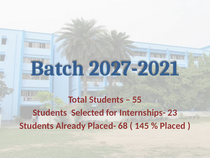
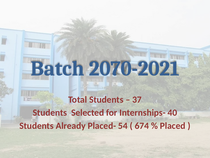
2027-2021: 2027-2021 -> 2070-2021
55: 55 -> 37
23: 23 -> 40
68: 68 -> 54
145: 145 -> 674
